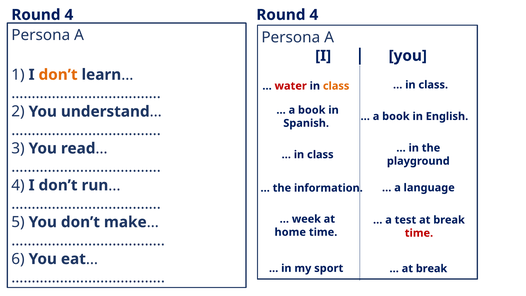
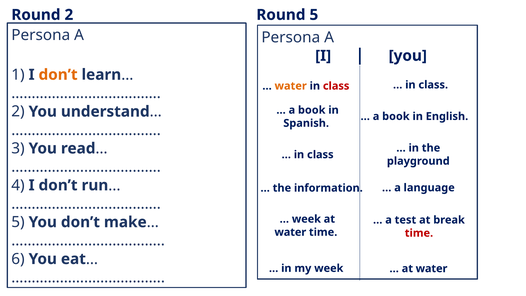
4 at (69, 15): 4 -> 2
4 at (314, 15): 4 -> 5
water at (291, 86) colour: red -> orange
class at (336, 86) colour: orange -> red
home at (290, 232): home -> water
my sport: sport -> week
break at (432, 268): break -> water
